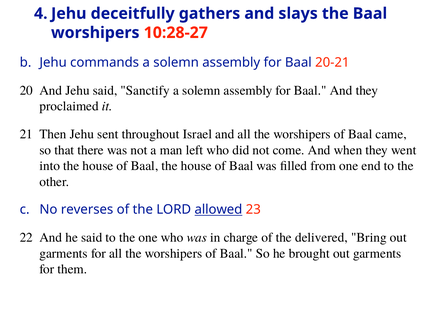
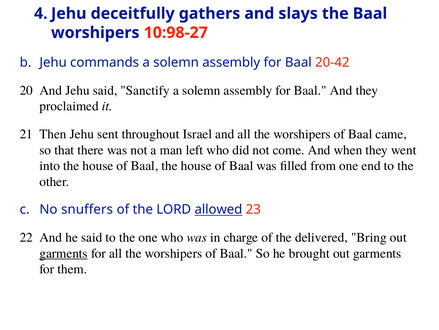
10:28-27: 10:28-27 -> 10:98-27
20-21: 20-21 -> 20-42
reverses: reverses -> snuffers
garments at (64, 253) underline: none -> present
